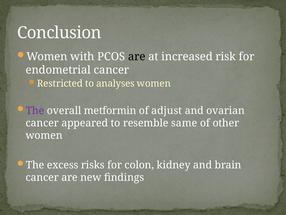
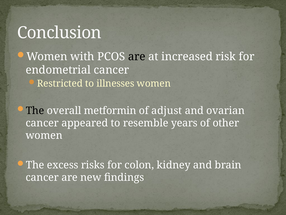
analyses: analyses -> illnesses
The at (35, 110) colour: purple -> black
same: same -> years
